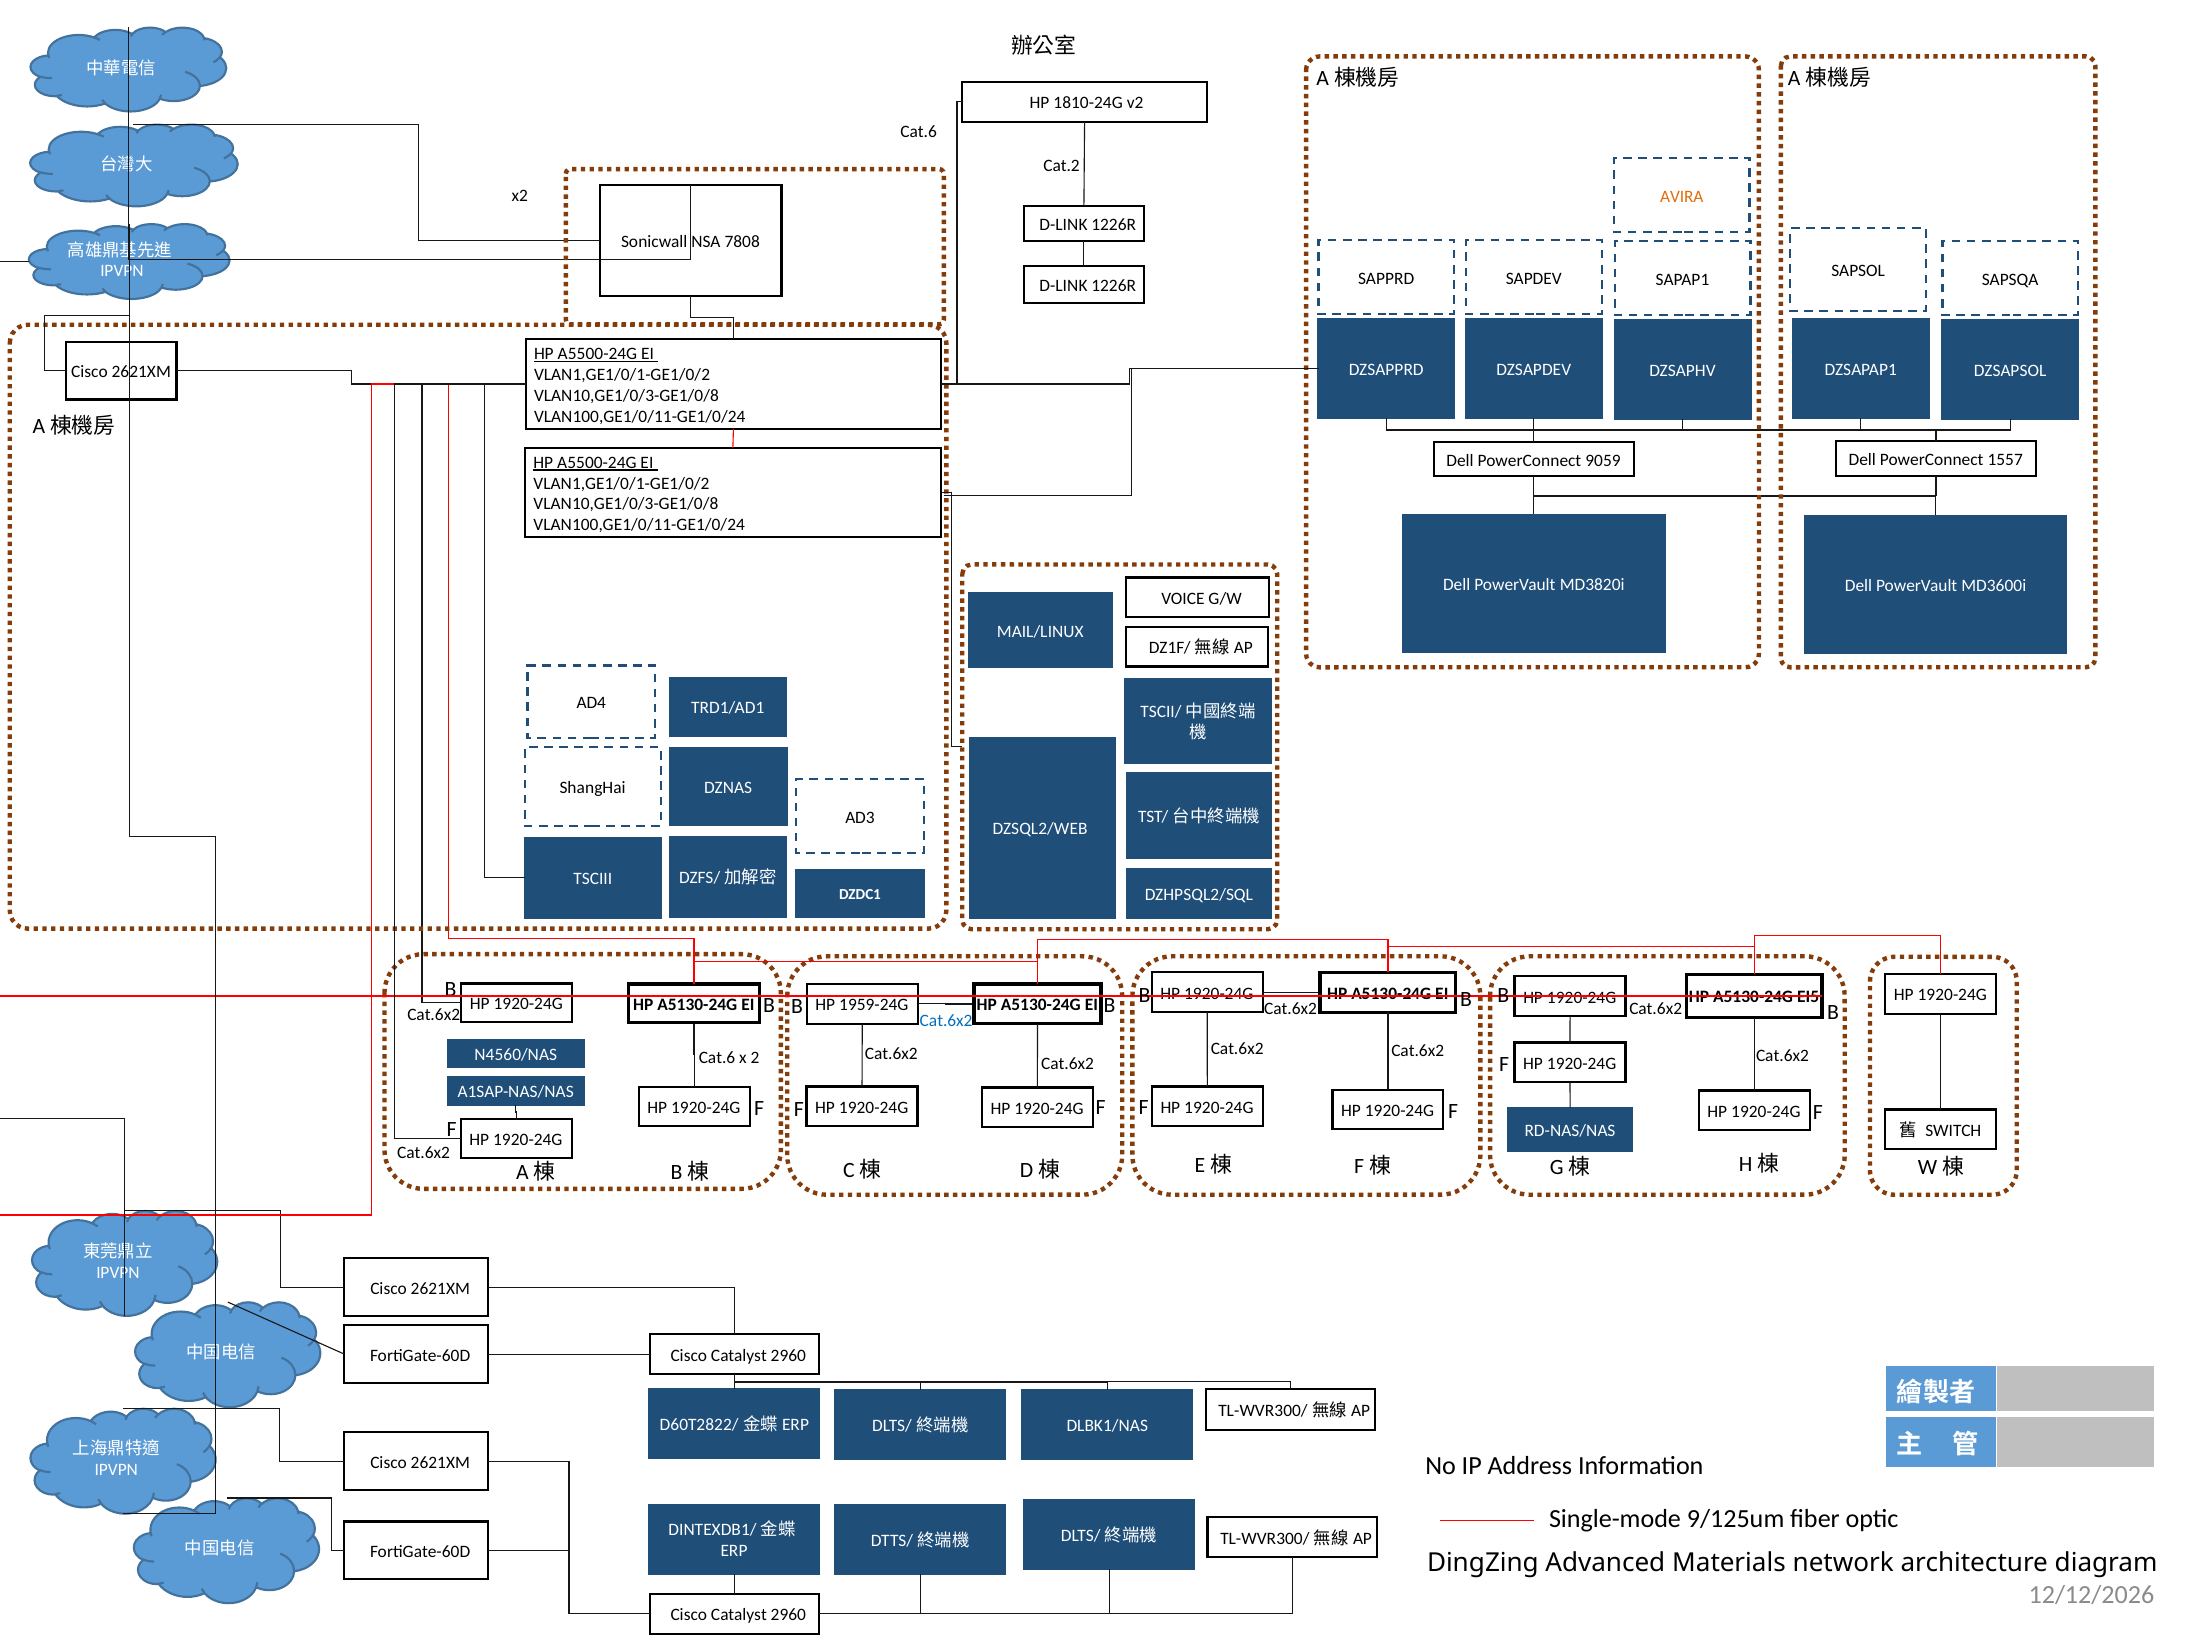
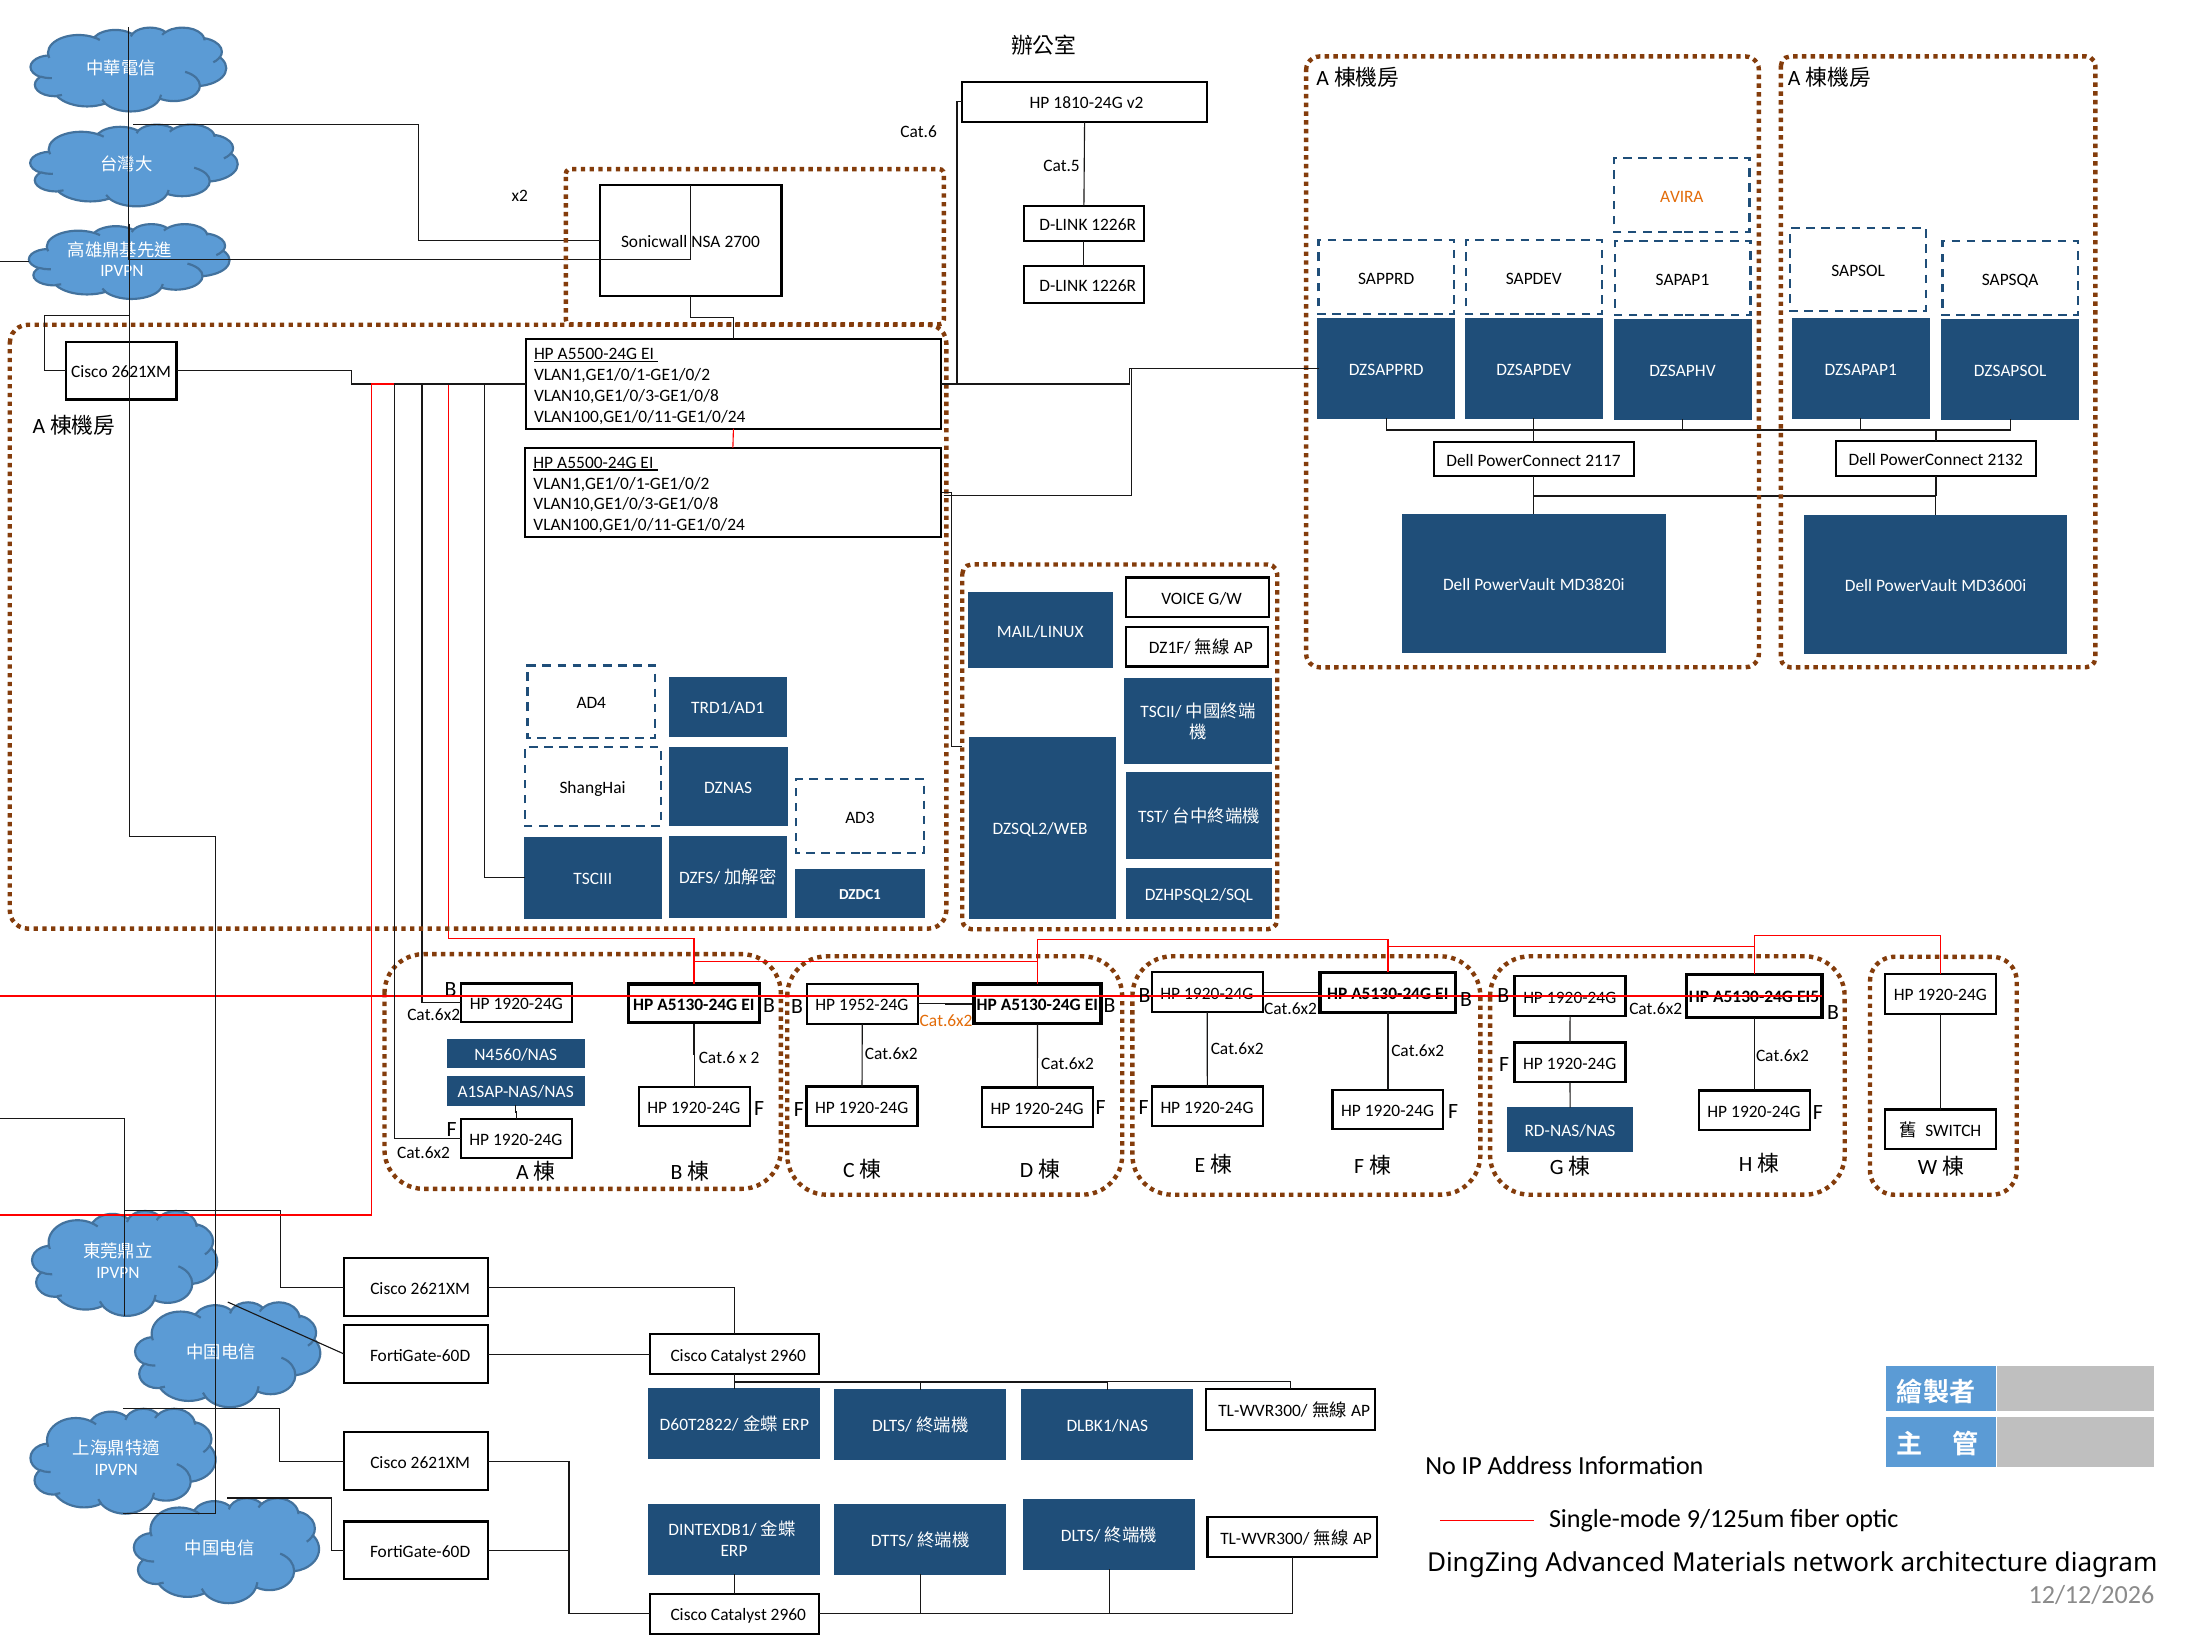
Cat.2: Cat.2 -> Cat.5
7808: 7808 -> 2700
1557: 1557 -> 2132
9059: 9059 -> 2117
1959-24G: 1959-24G -> 1952-24G
Cat.6x2 at (946, 1021) colour: blue -> orange
